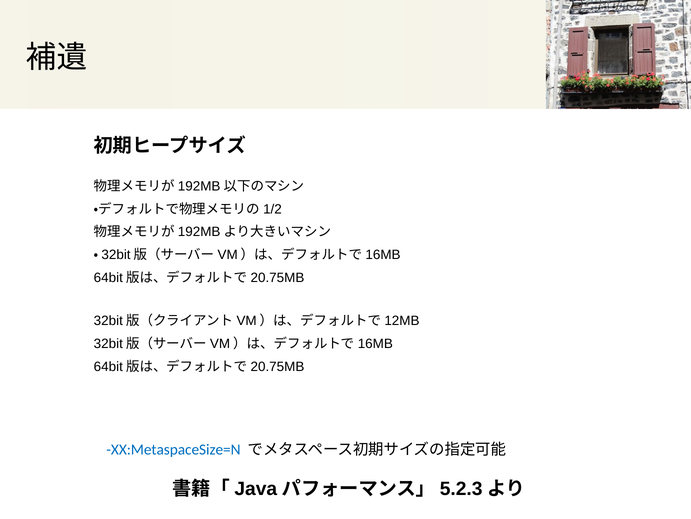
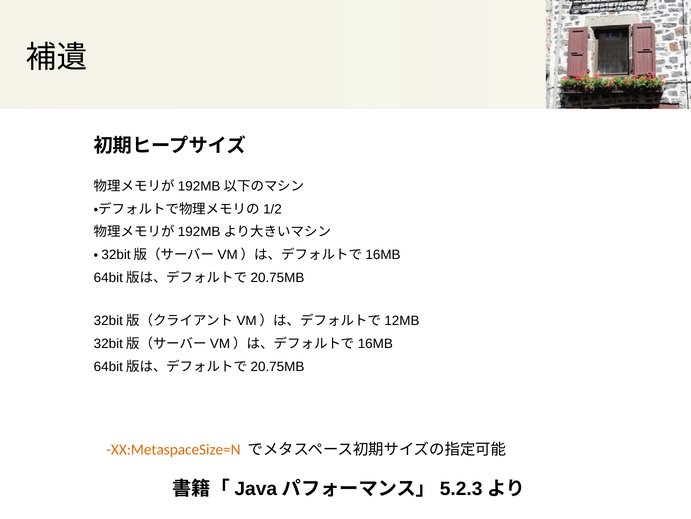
XX:MetaspaceSize=N colour: blue -> orange
